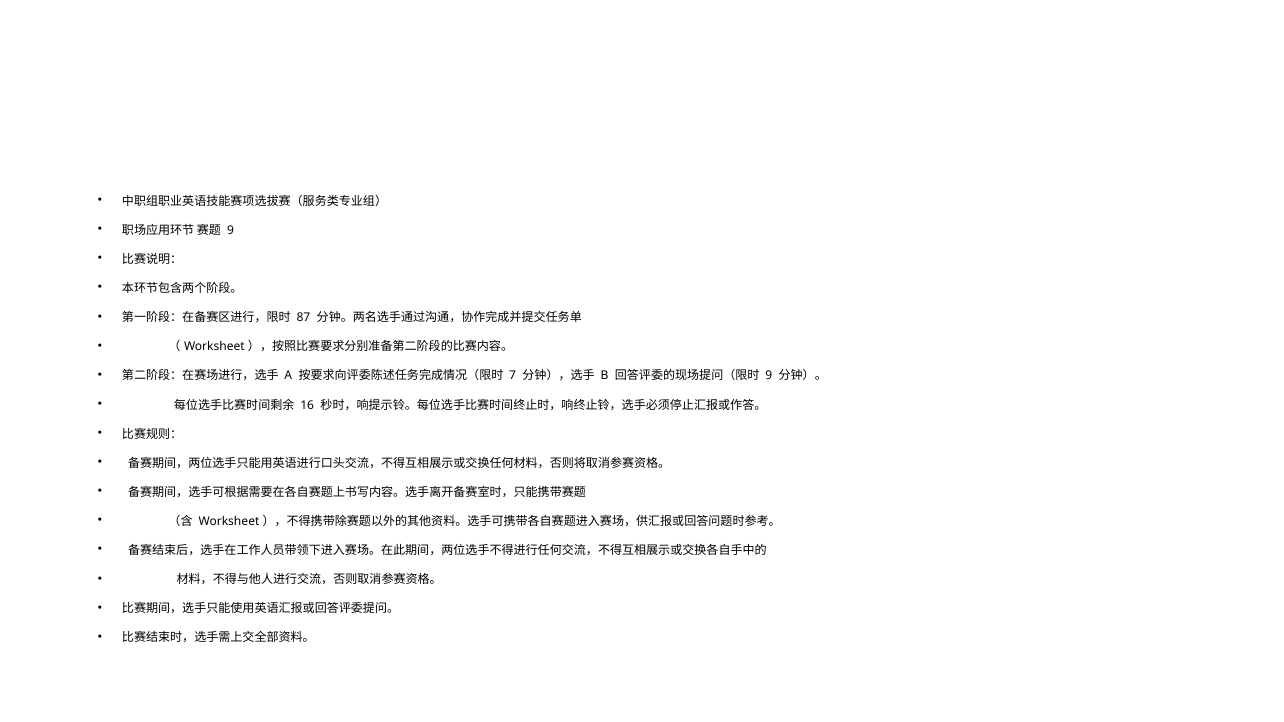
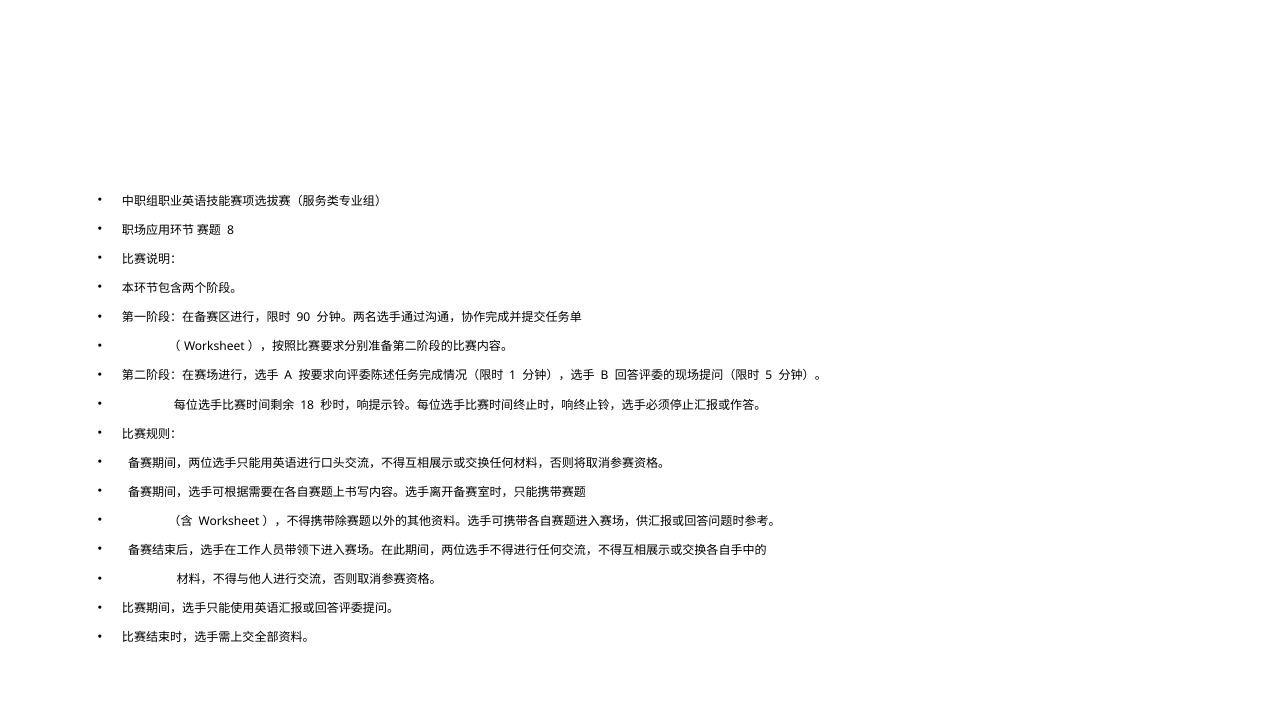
9 at (231, 230): 9 -> 8
87: 87 -> 90
7: 7 -> 1
9 at (769, 376): 9 -> 5
16: 16 -> 18
